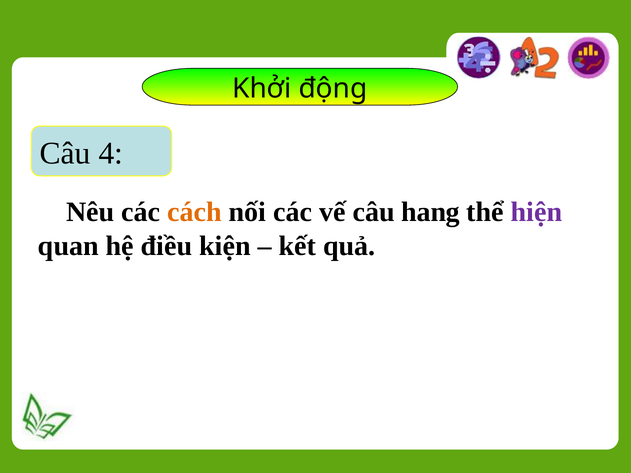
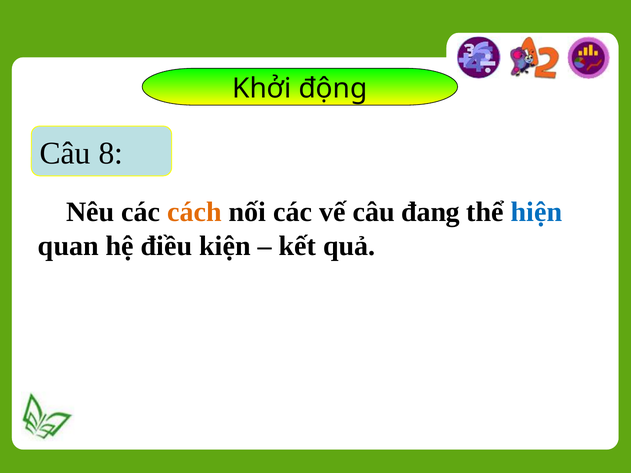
4: 4 -> 8
hang: hang -> đang
hiện colour: purple -> blue
